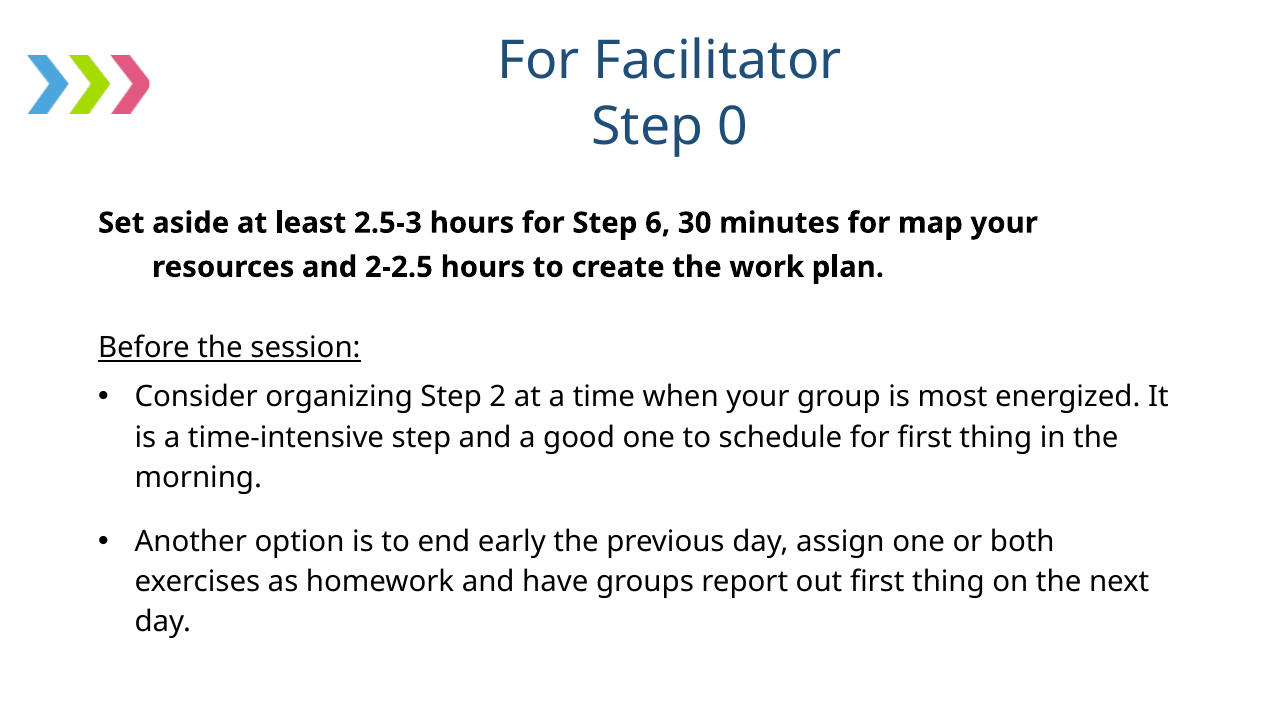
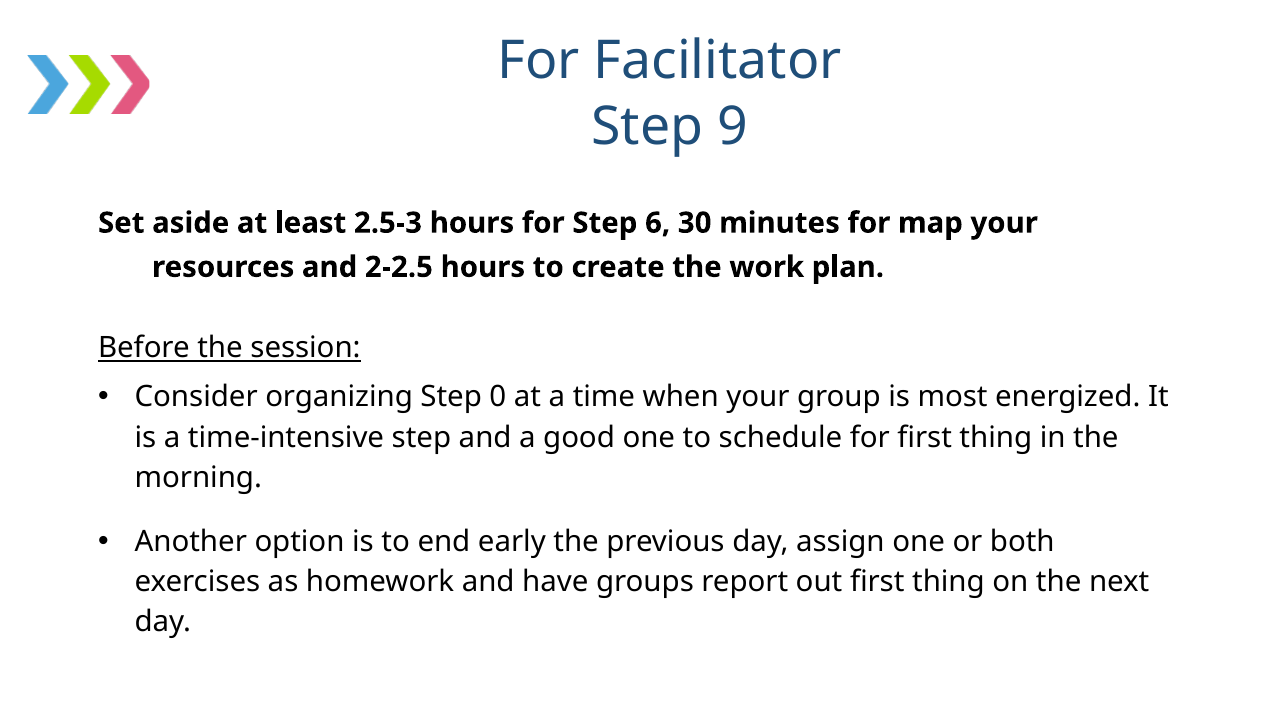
0: 0 -> 9
2: 2 -> 0
